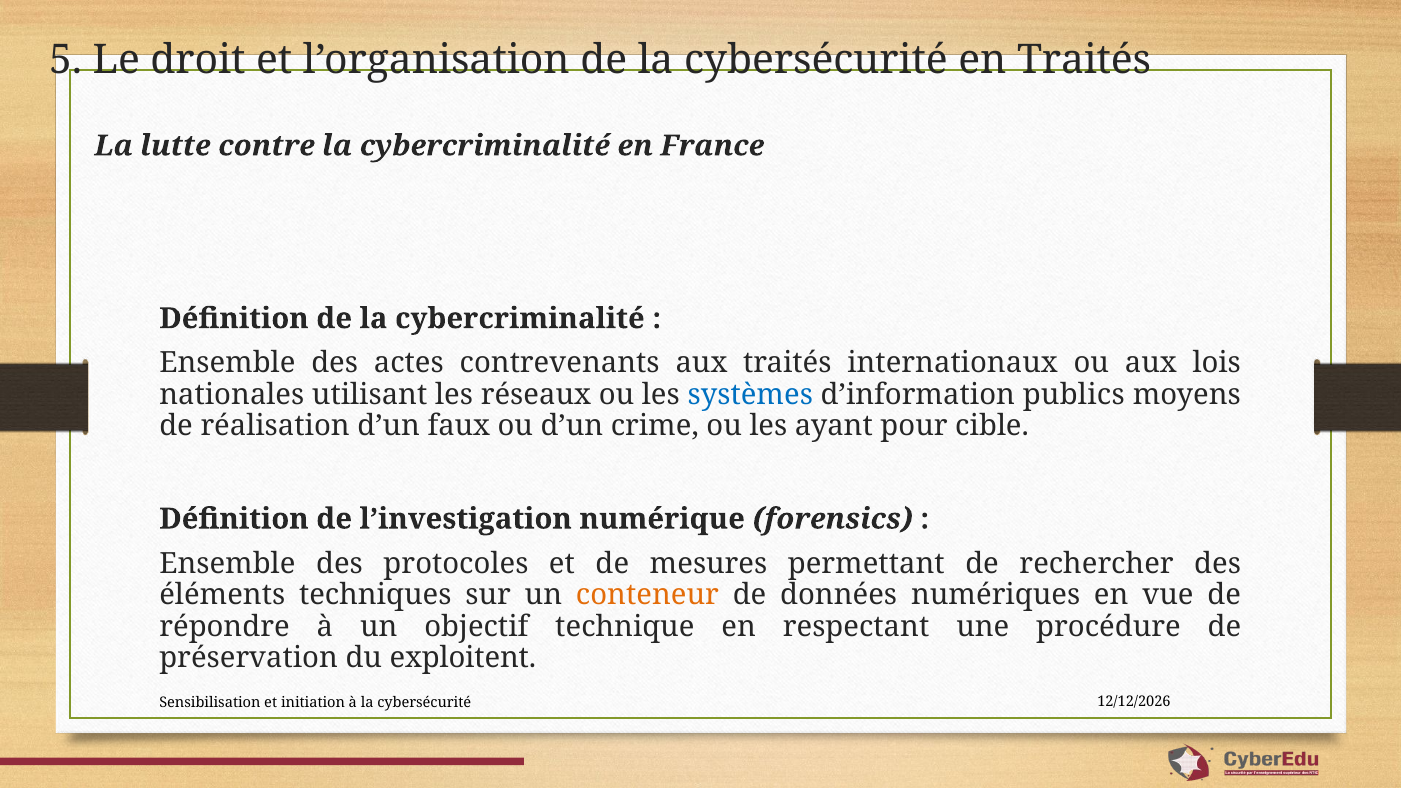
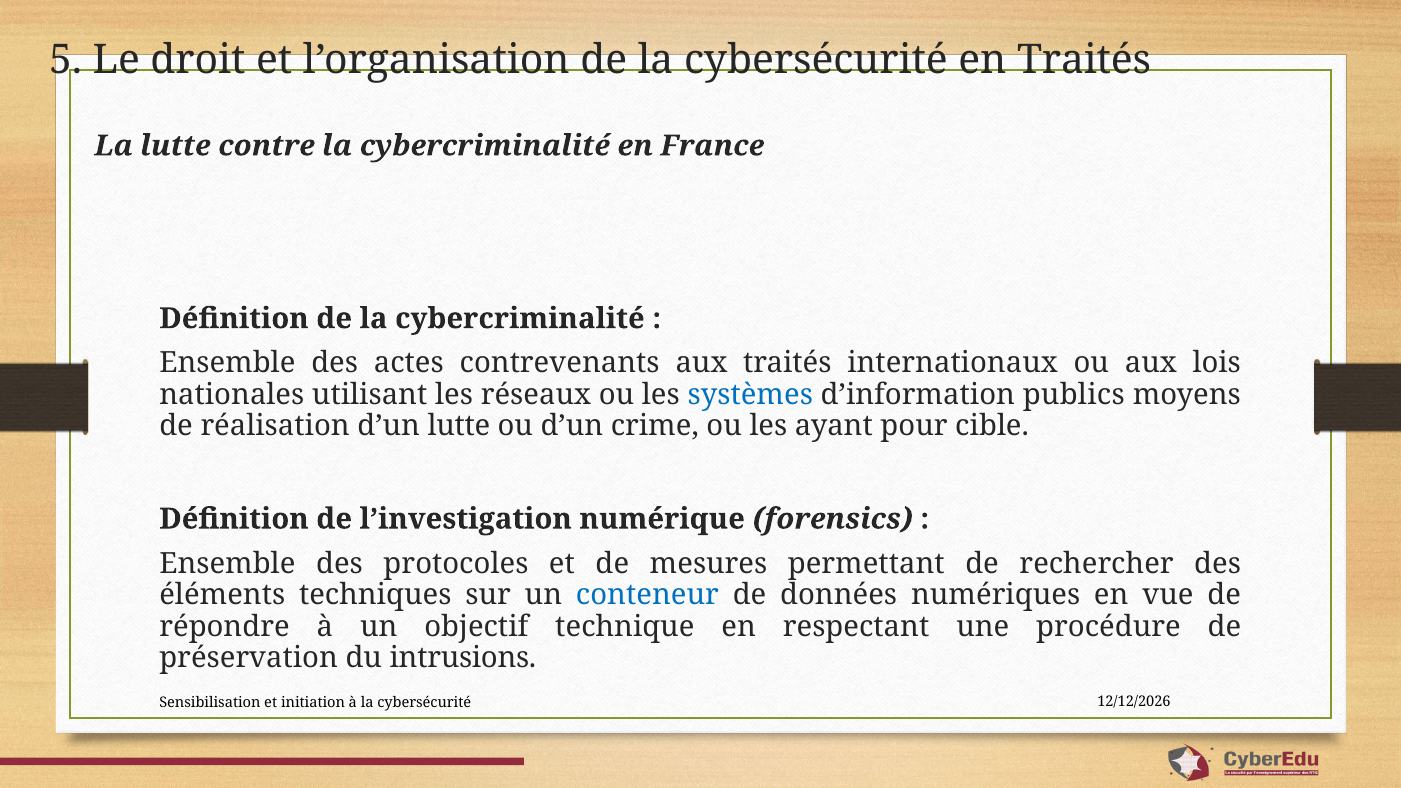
d’un faux: faux -> lutte
conteneur colour: orange -> blue
exploitent: exploitent -> intrusions
